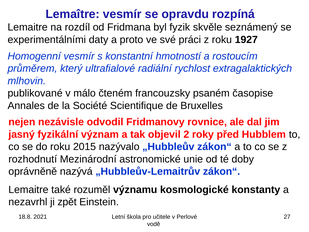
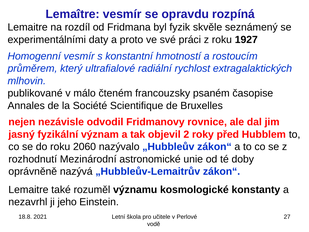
2015: 2015 -> 2060
zpět: zpět -> jeho
